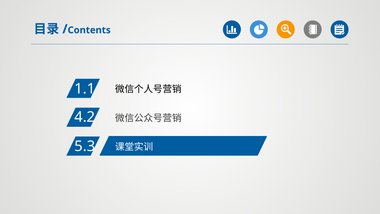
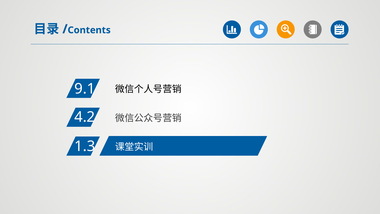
1.1: 1.1 -> 9.1
5.3: 5.3 -> 1.3
